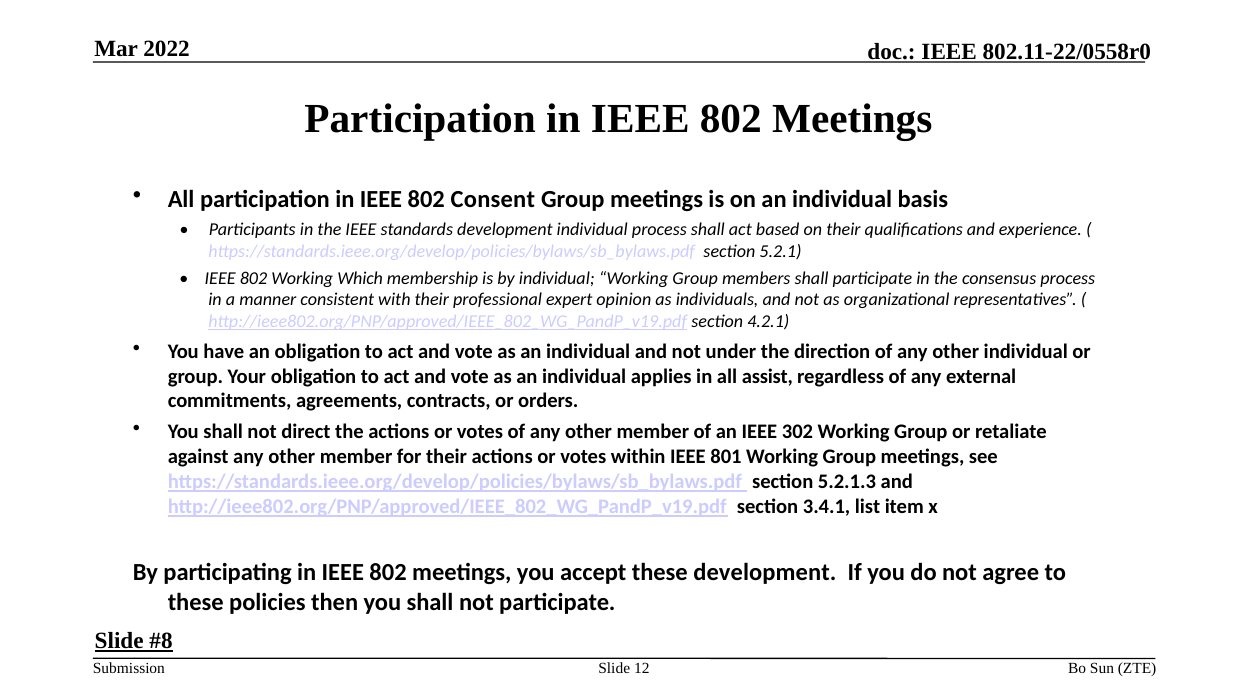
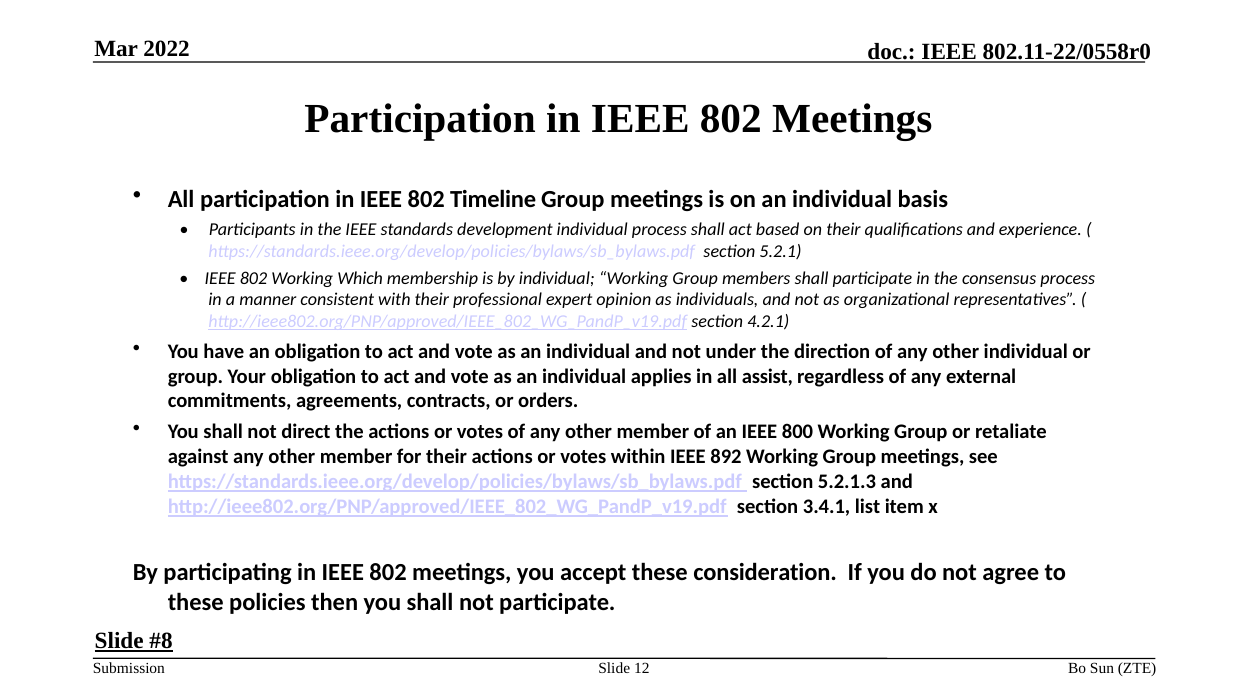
Consent: Consent -> Timeline
302: 302 -> 800
801: 801 -> 892
these development: development -> consideration
